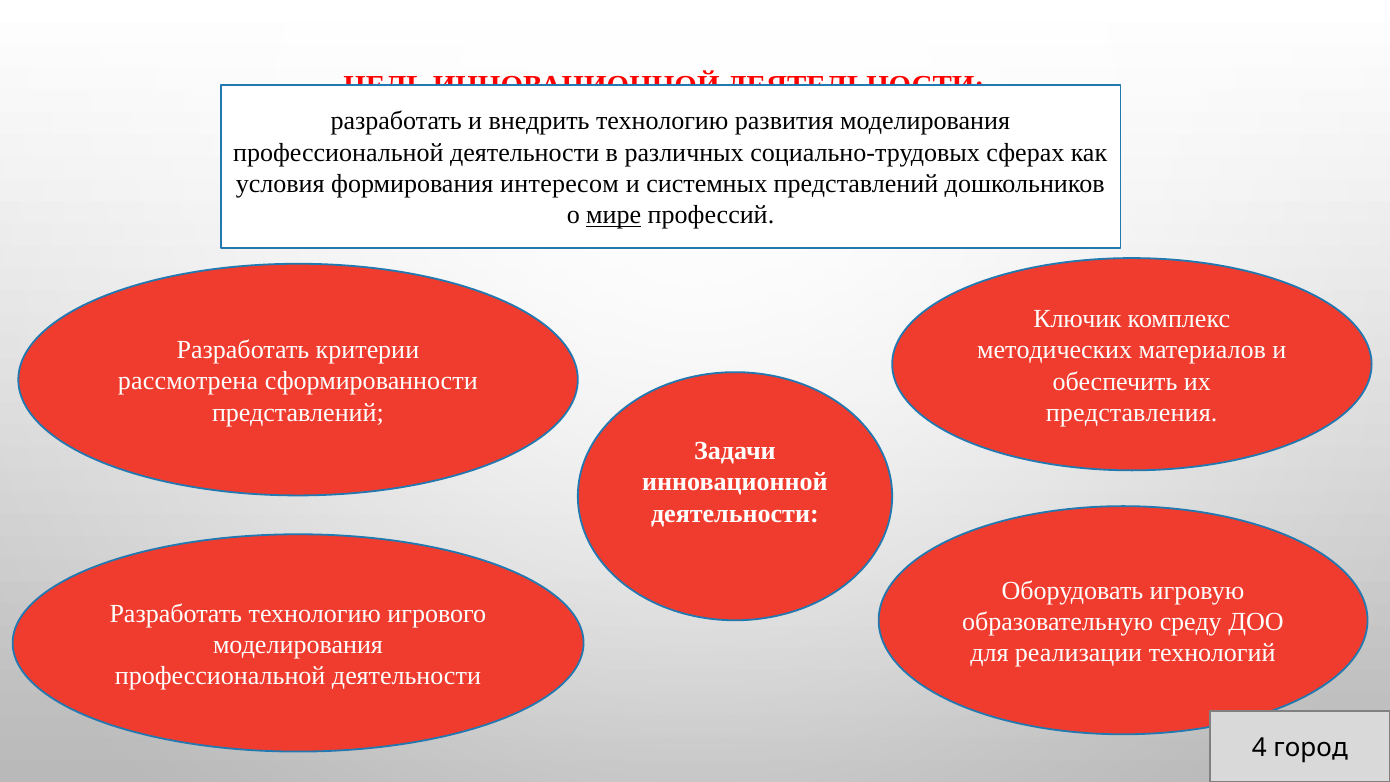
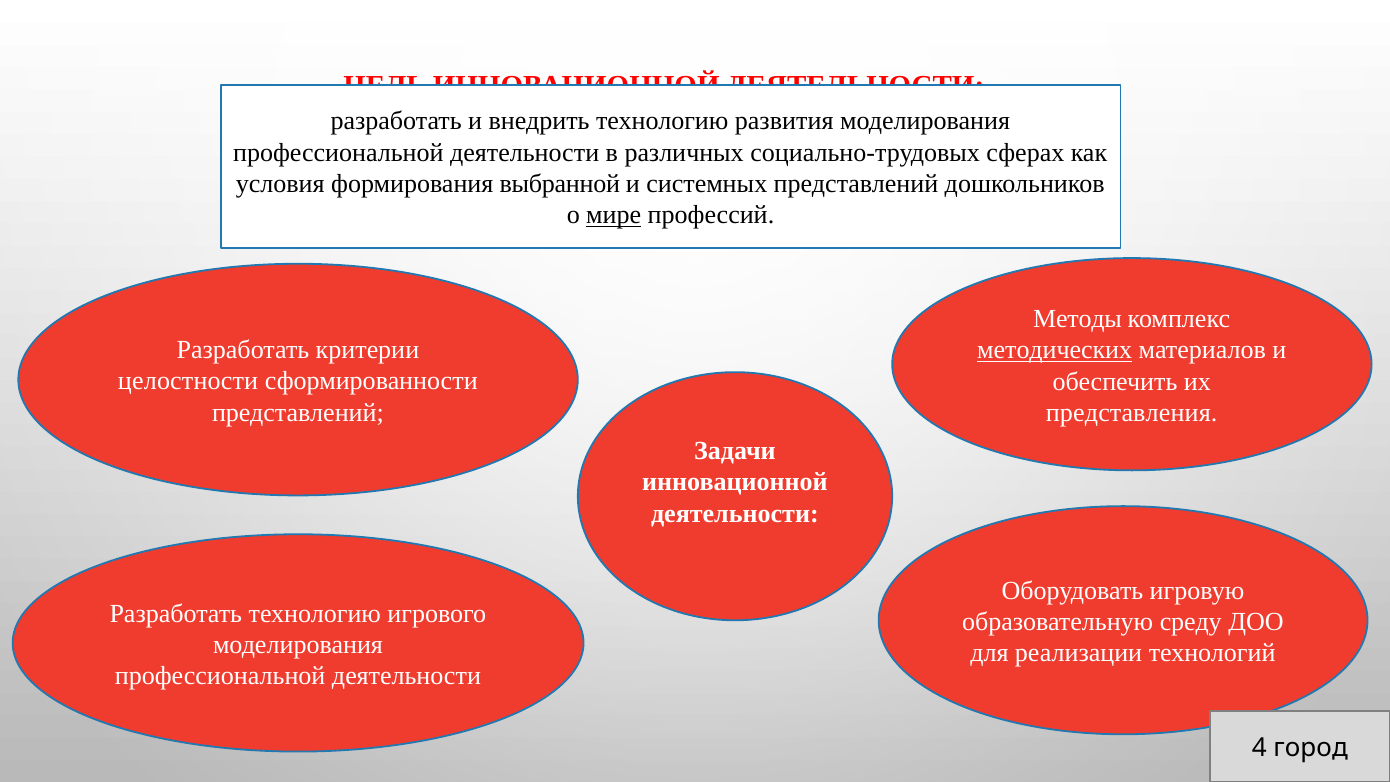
интересом: интересом -> выбранной
Ключик: Ключик -> Методы
методических underline: none -> present
рассмотрена: рассмотрена -> целостности
